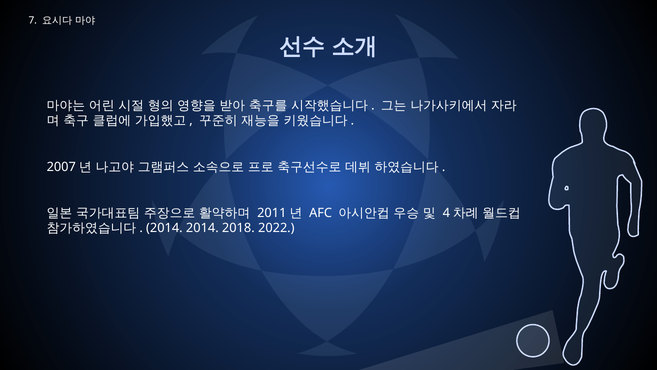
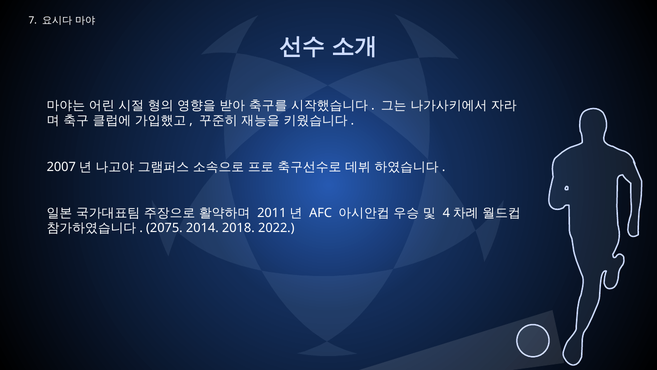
2014 at (164, 228): 2014 -> 2075
